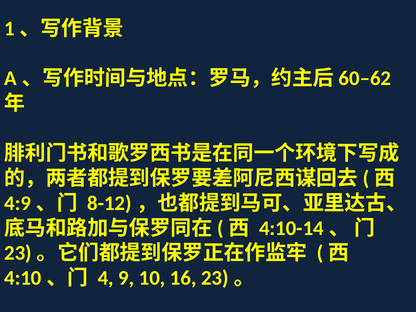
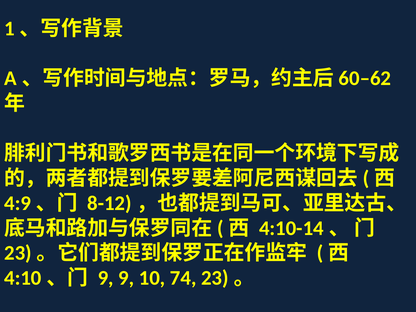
4 at (106, 278): 4 -> 9
16: 16 -> 74
